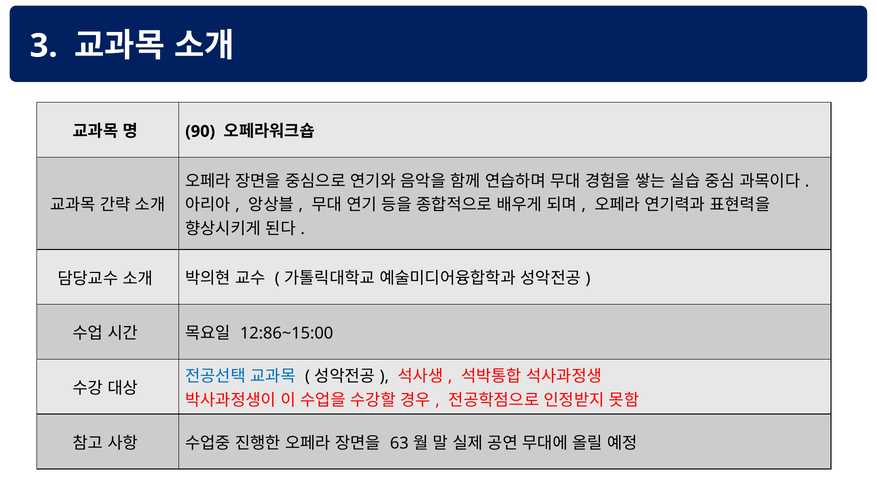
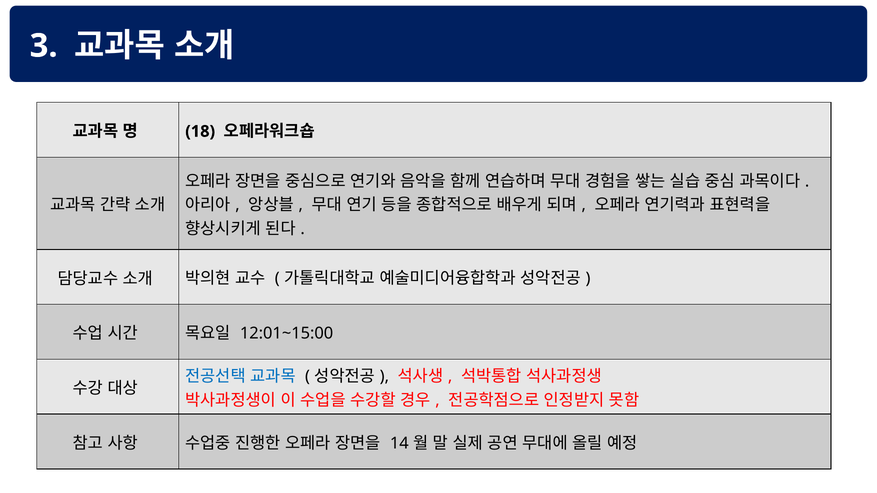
90: 90 -> 18
12:86~15:00: 12:86~15:00 -> 12:01~15:00
63: 63 -> 14
